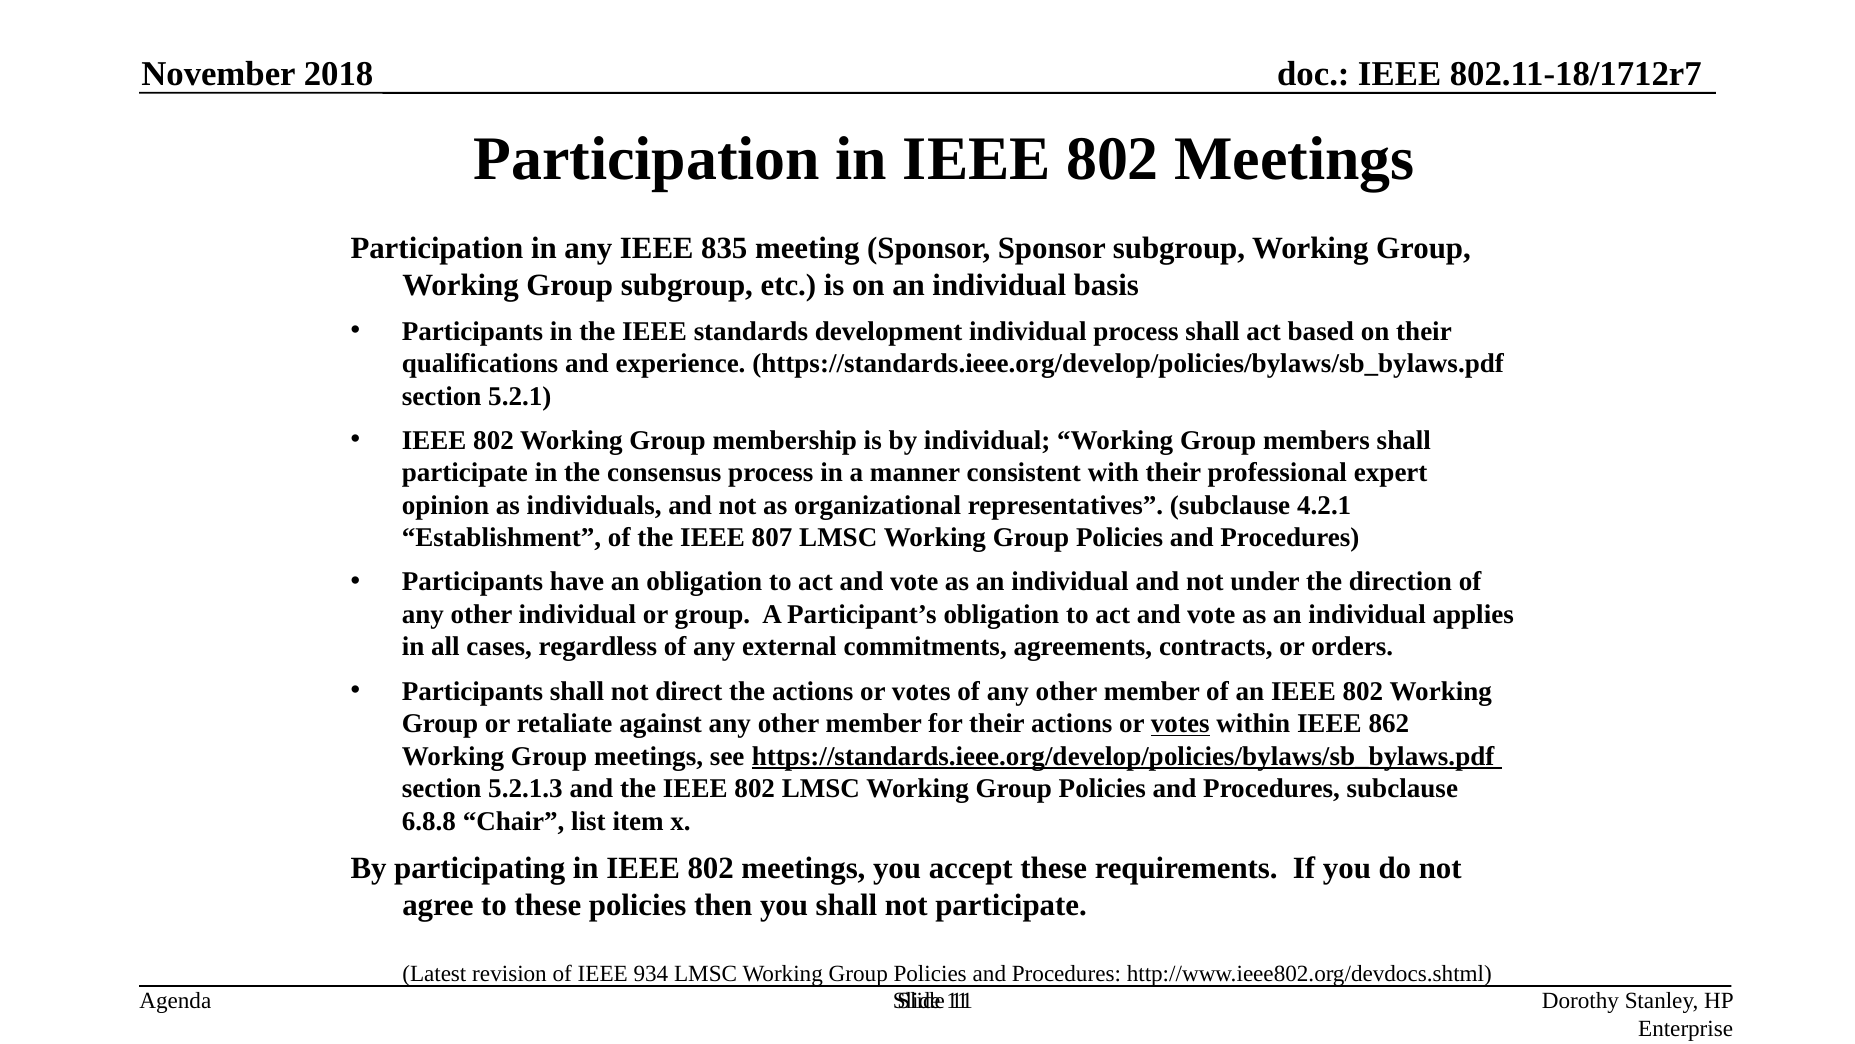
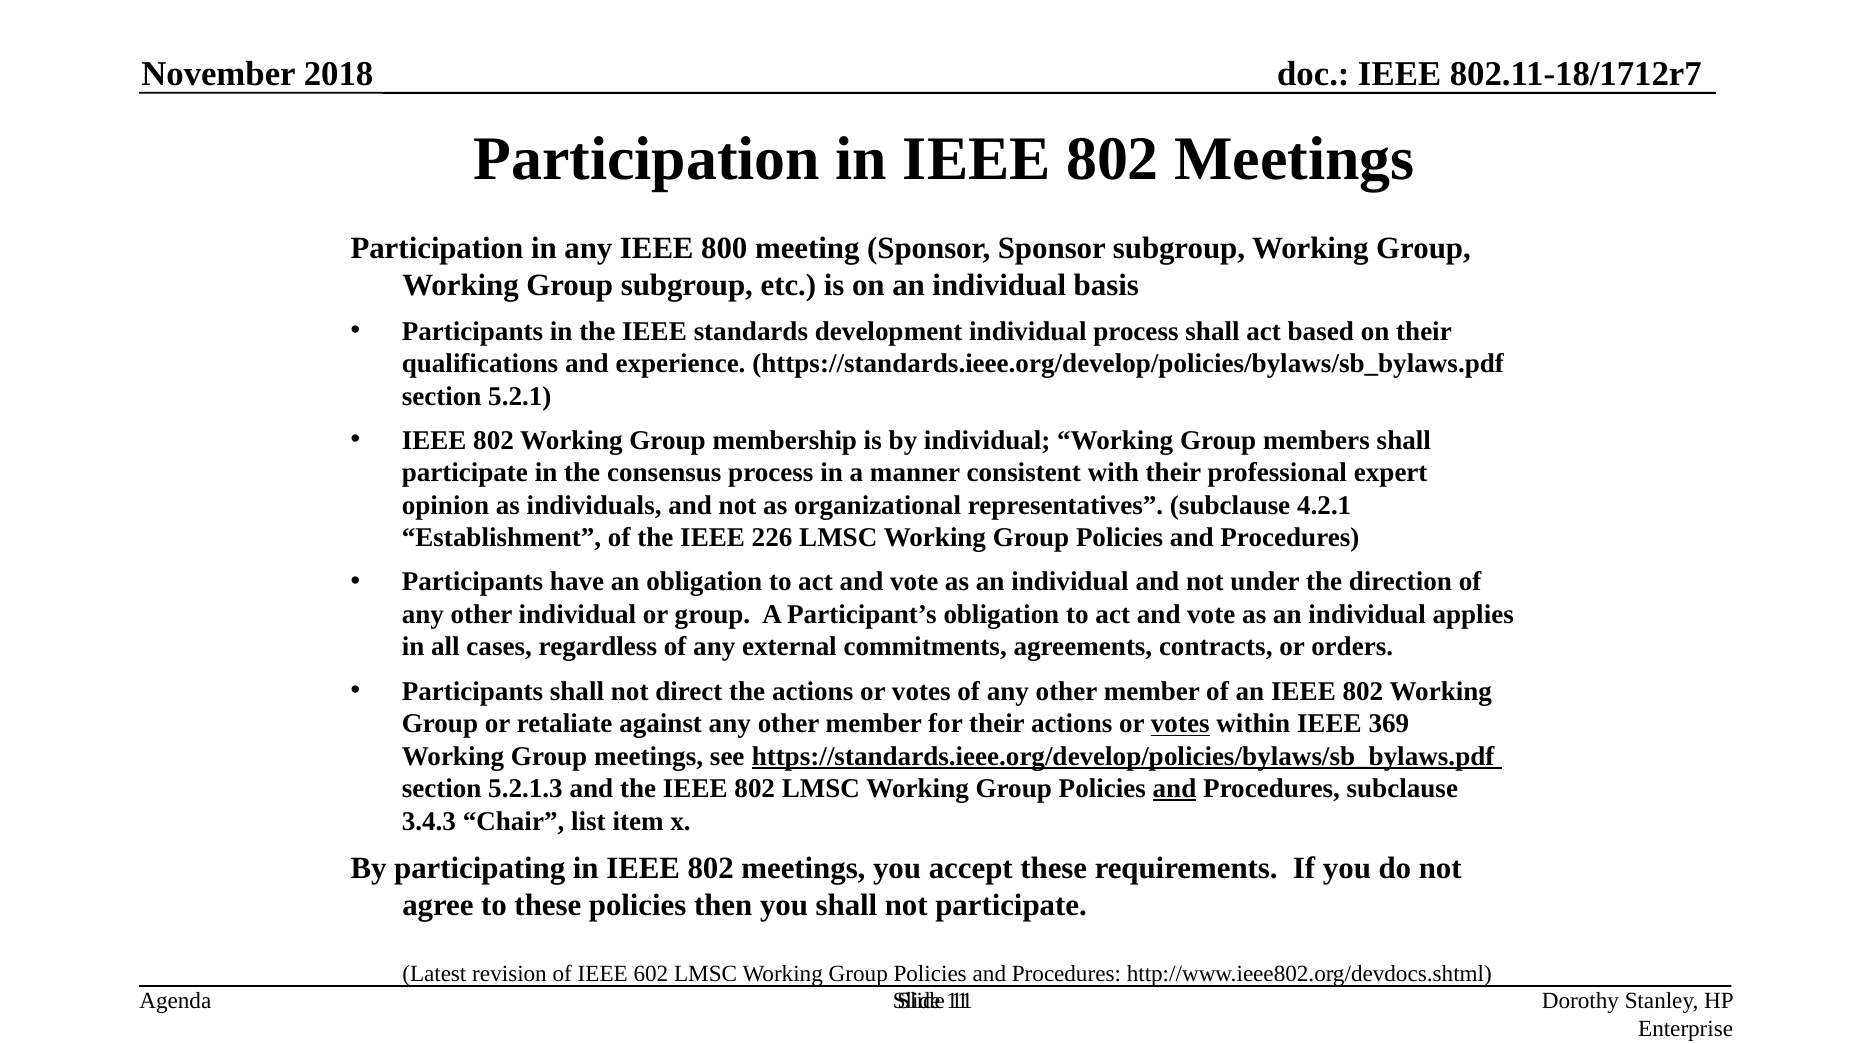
835: 835 -> 800
807: 807 -> 226
862: 862 -> 369
and at (1174, 788) underline: none -> present
6.8.8: 6.8.8 -> 3.4.3
934: 934 -> 602
